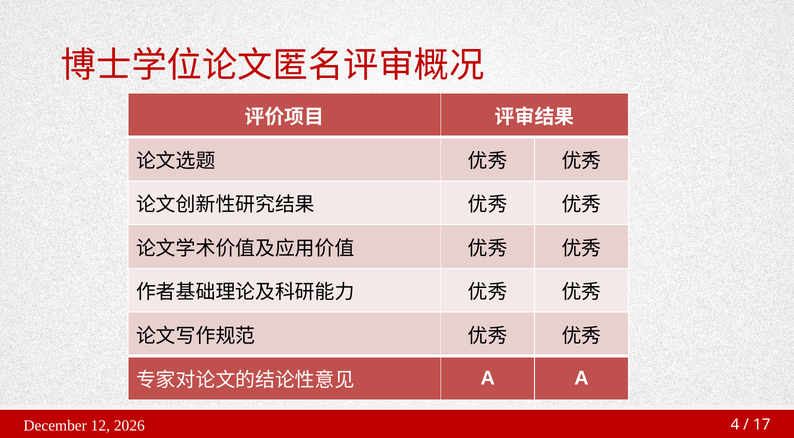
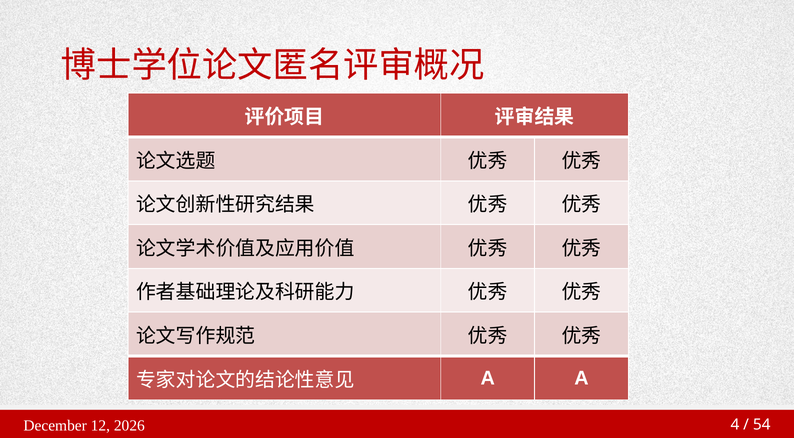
17: 17 -> 54
